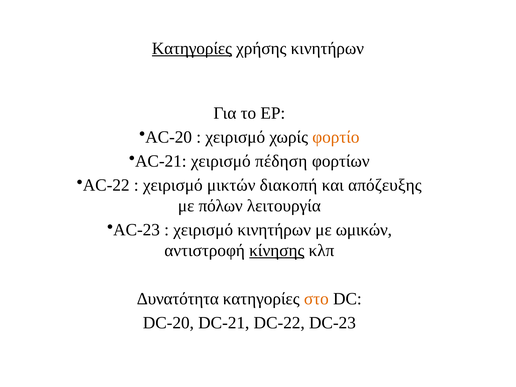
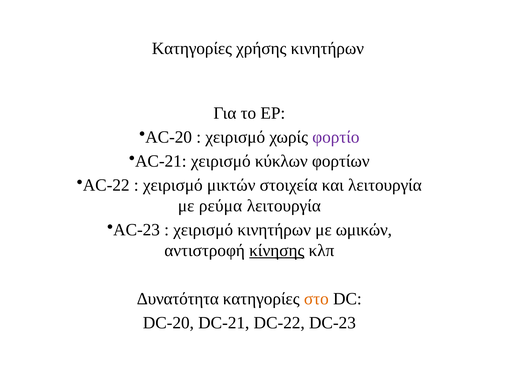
Κατηγορίες at (192, 49) underline: present -> none
φορτίο colour: orange -> purple
πέδηση: πέδηση -> κύκλων
διακοπή: διακοπή -> στοιχεία
και απόζευξης: απόζευξης -> λειτουργία
πόλων: πόλων -> ρεύμα
